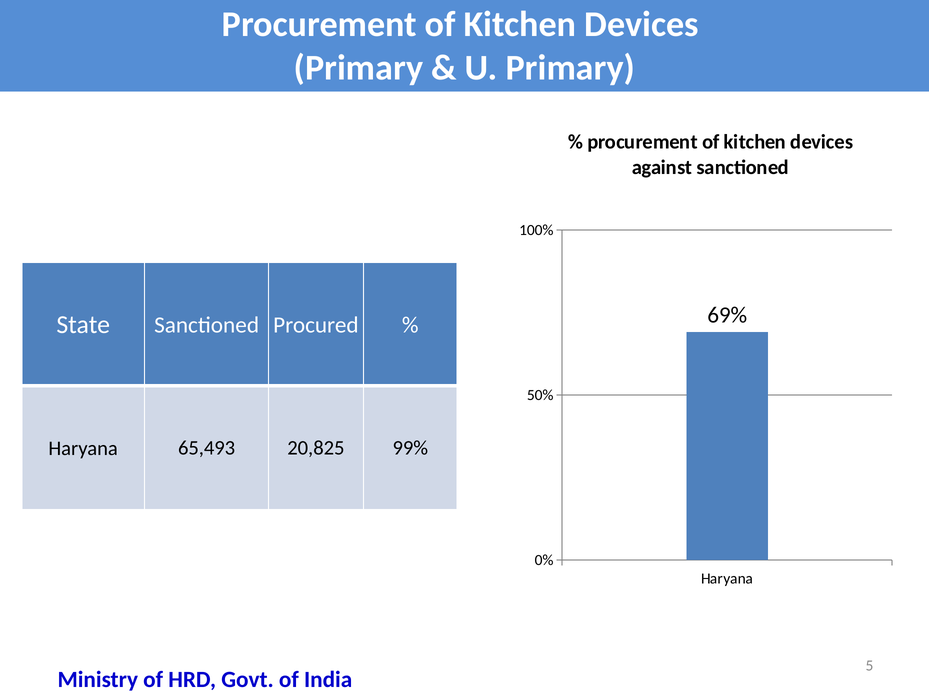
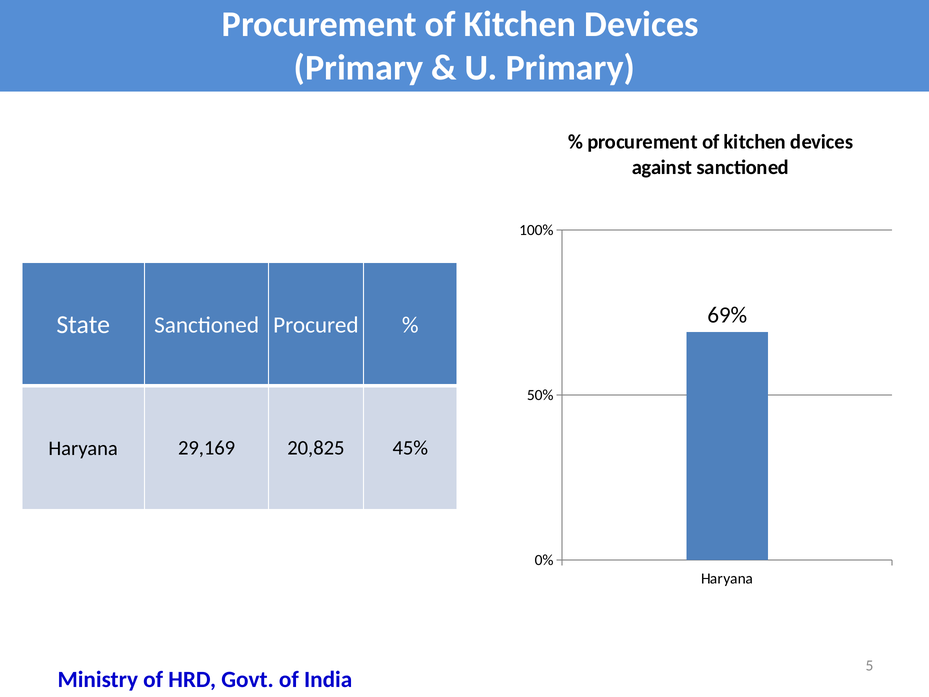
65,493: 65,493 -> 29,169
99%: 99% -> 45%
